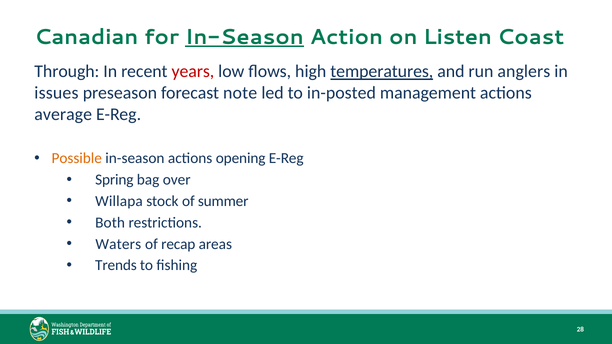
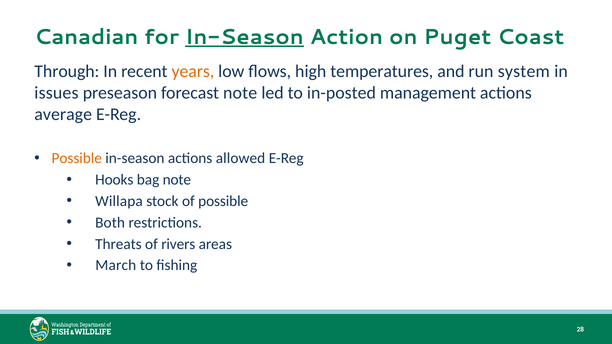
Listen: Listen -> Puget
years colour: red -> orange
temperatures underline: present -> none
anglers: anglers -> system
opening: opening -> allowed
Spring: Spring -> Hooks
bag over: over -> note
of summer: summer -> possible
Waters: Waters -> Threats
recap: recap -> rivers
Trends: Trends -> March
